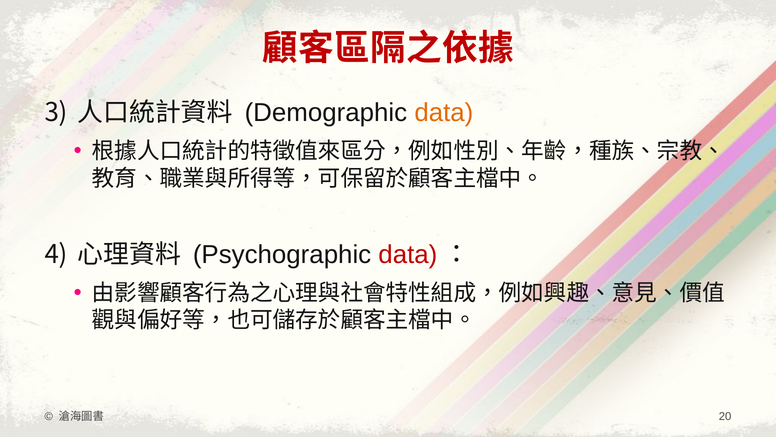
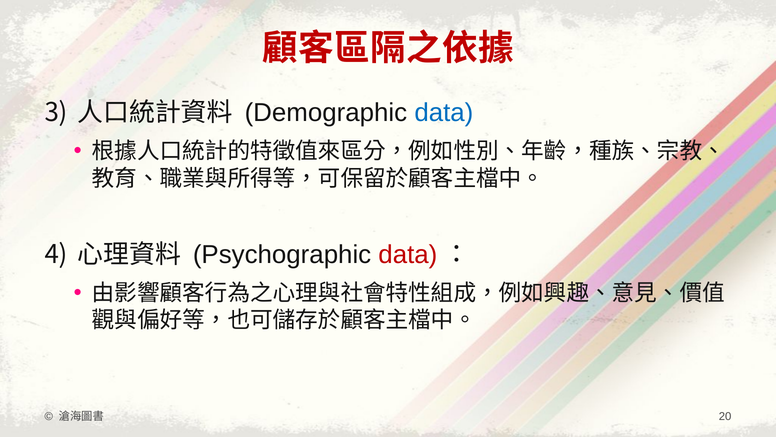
data at (444, 113) colour: orange -> blue
